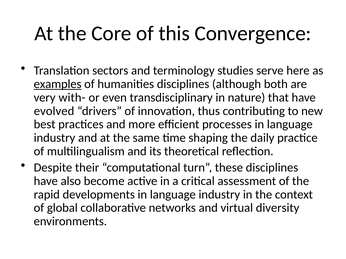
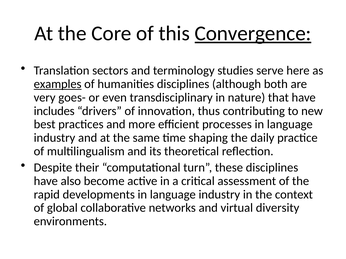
Convergence underline: none -> present
with-: with- -> goes-
evolved: evolved -> includes
